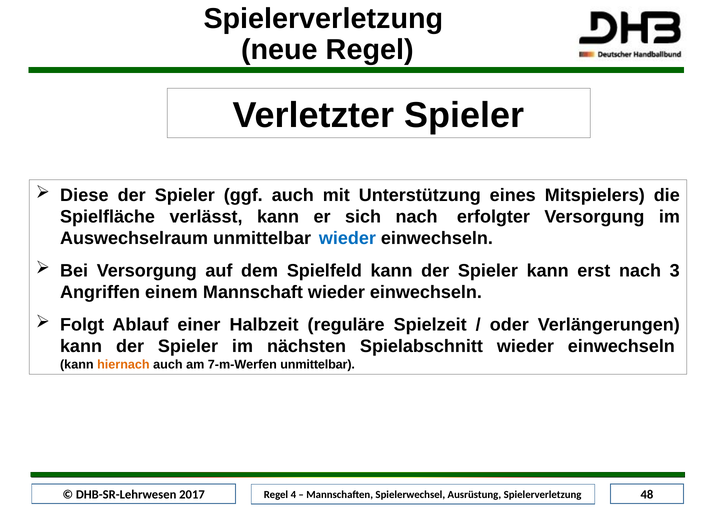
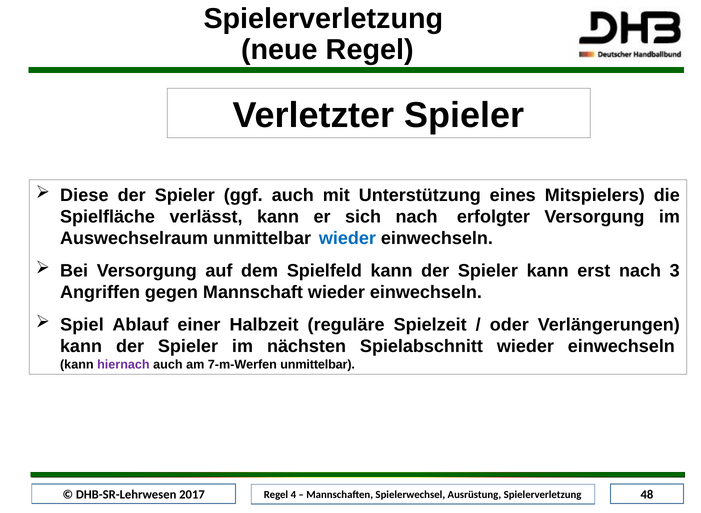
einem: einem -> gegen
Folgt: Folgt -> Spiel
hiernach colour: orange -> purple
